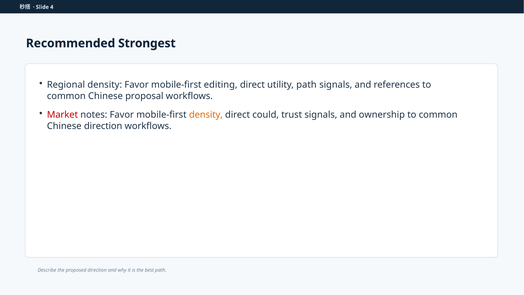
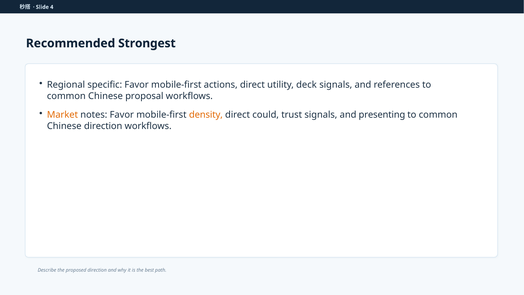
Regional density: density -> specific
editing: editing -> actions
utility path: path -> deck
Market colour: red -> orange
ownership: ownership -> presenting
